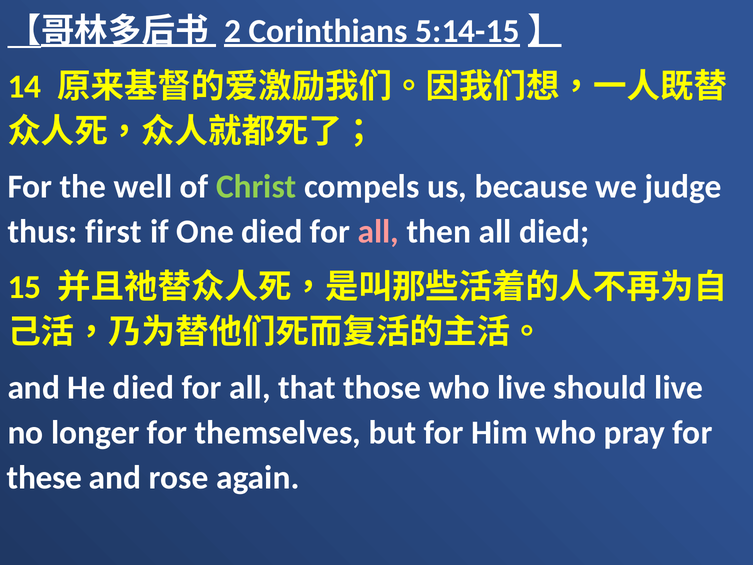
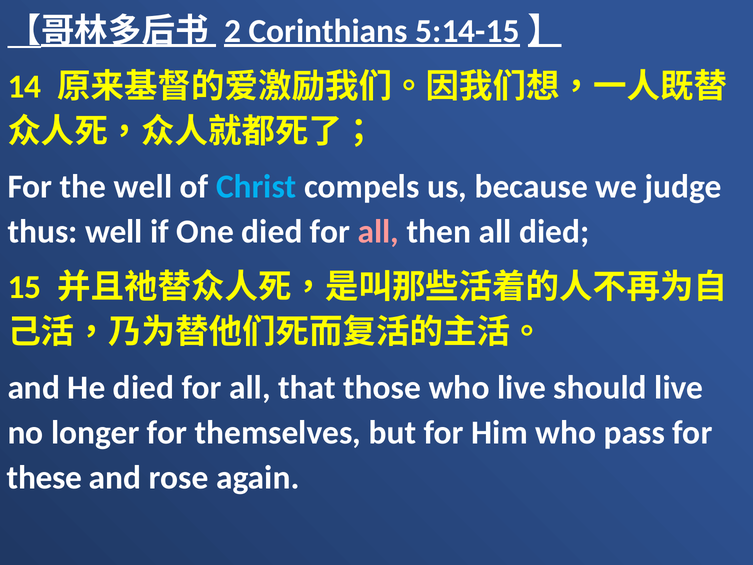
Christ colour: light green -> light blue
thus first: first -> well
pray: pray -> pass
